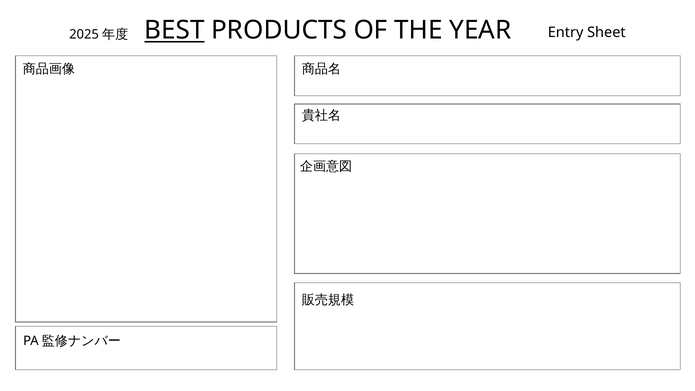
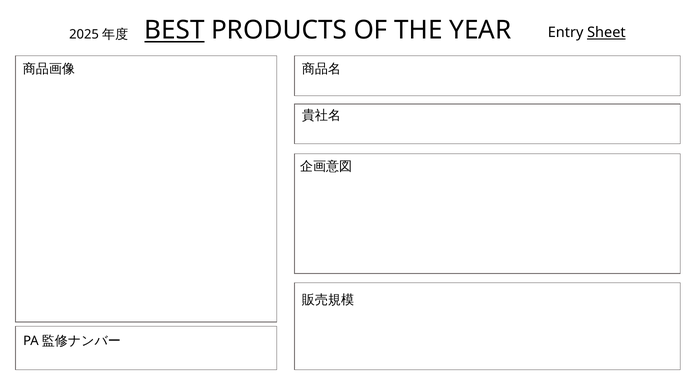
Sheet underline: none -> present
